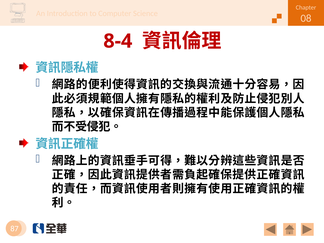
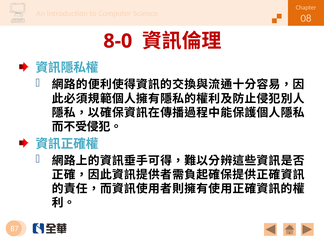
8-4: 8-4 -> 8-0
